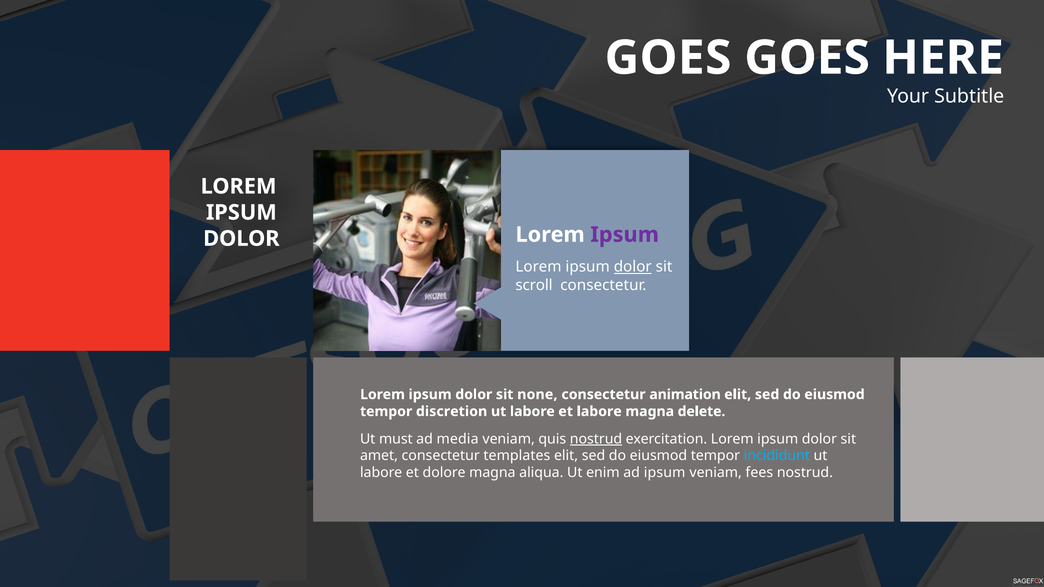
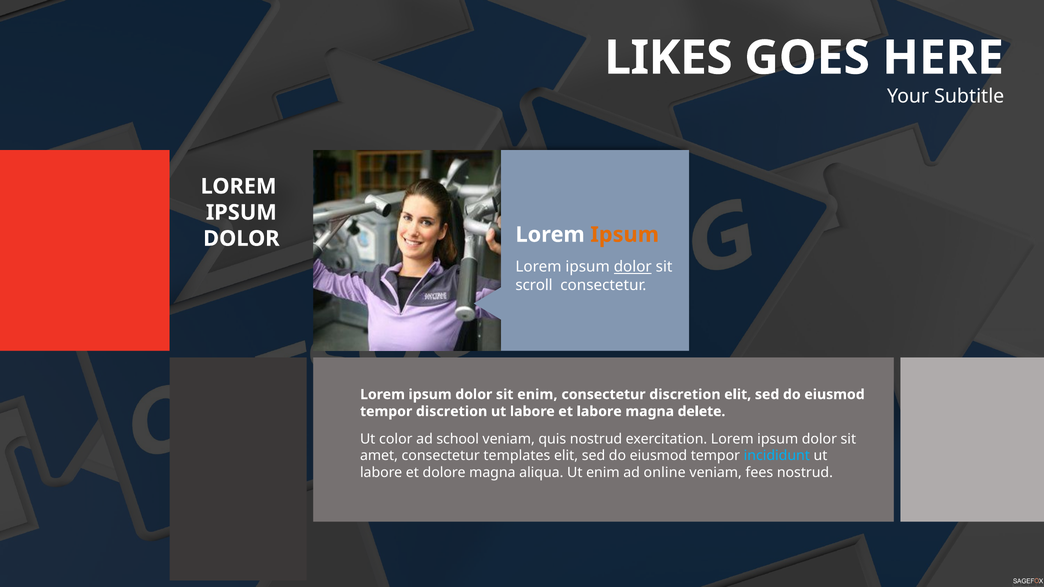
GOES at (668, 58): GOES -> LIKES
Ipsum at (625, 235) colour: purple -> orange
sit none: none -> enim
consectetur animation: animation -> discretion
must: must -> color
media: media -> school
nostrud at (596, 439) underline: present -> none
ad ipsum: ipsum -> online
